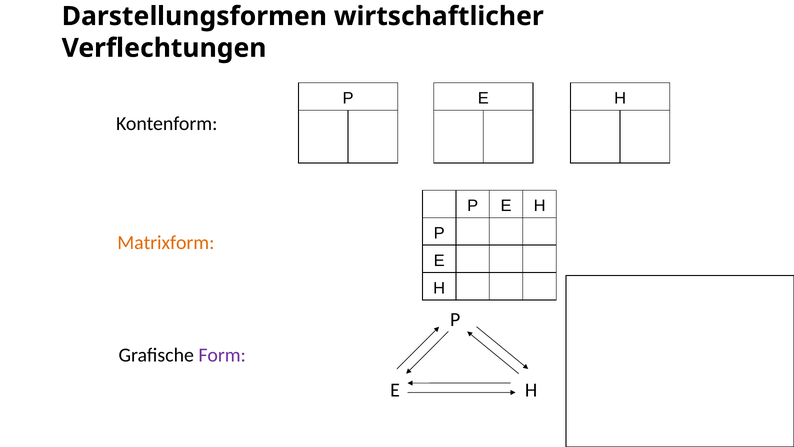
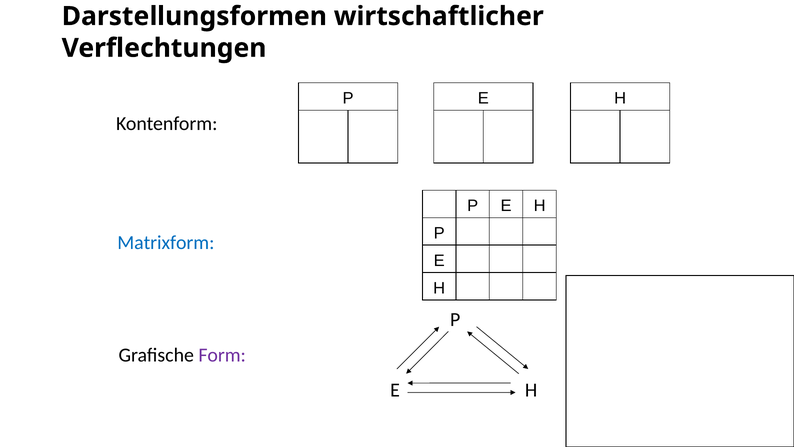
Matrixform colour: orange -> blue
